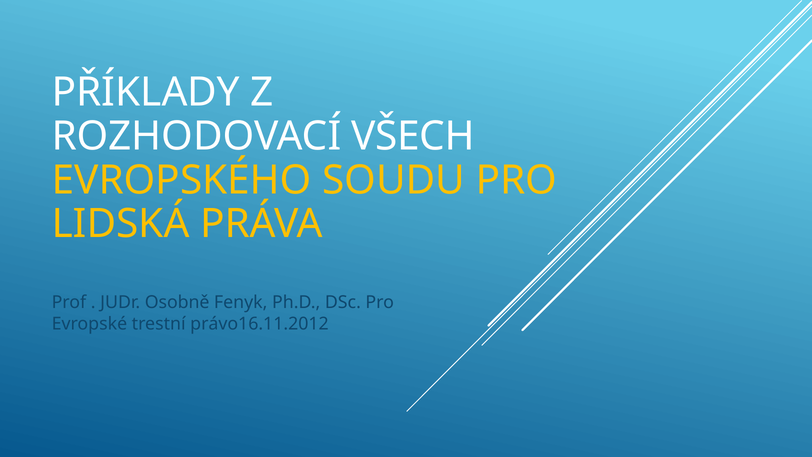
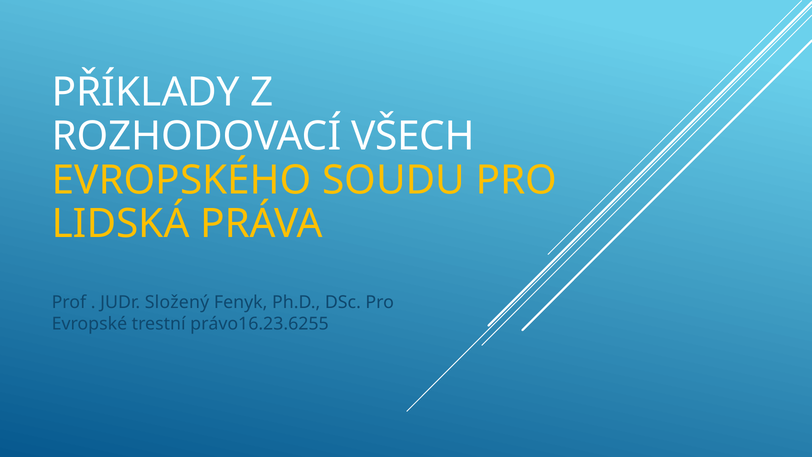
Osobně: Osobně -> Složený
právo16.11.2012: právo16.11.2012 -> právo16.23.6255
